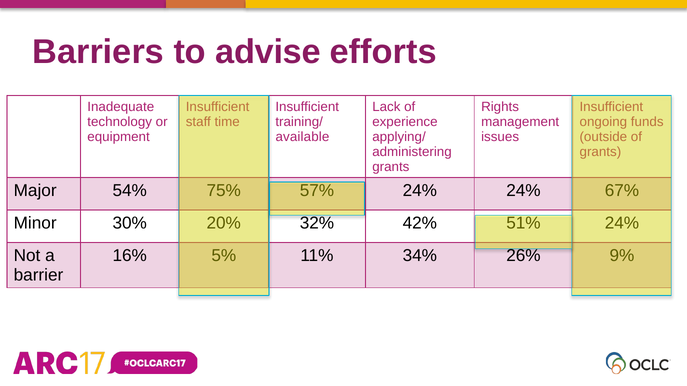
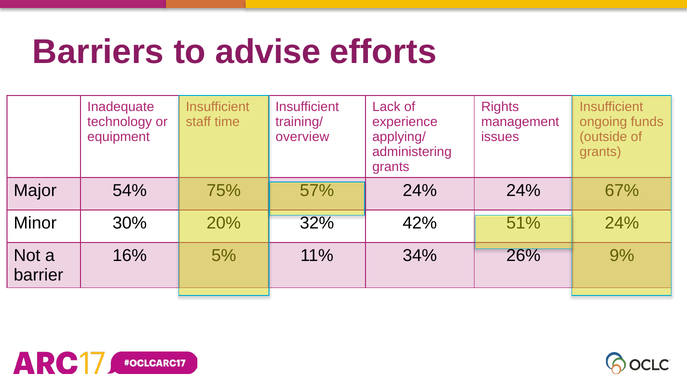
available: available -> overview
